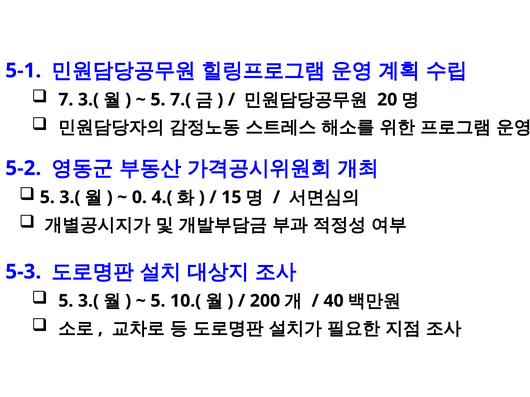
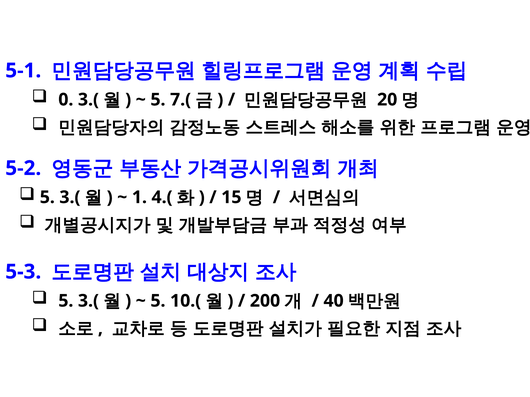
7: 7 -> 0
0: 0 -> 1
